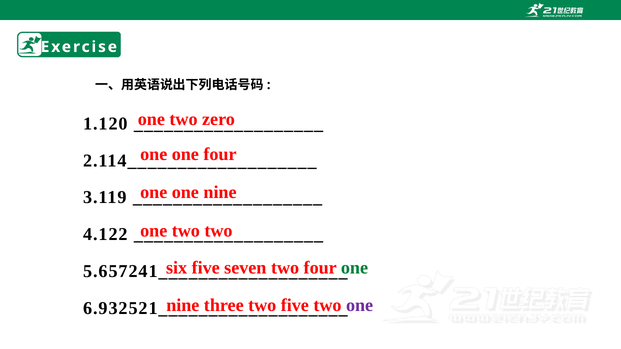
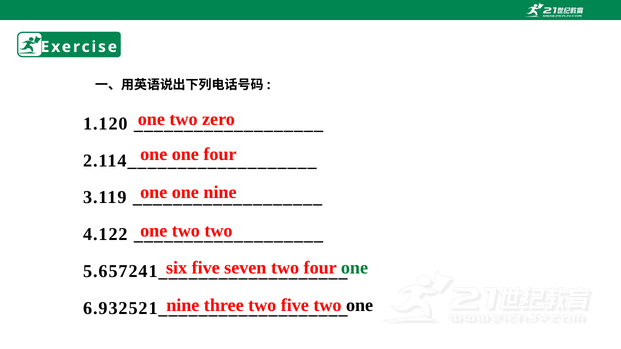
one at (360, 306) colour: purple -> black
